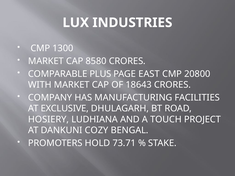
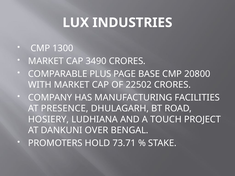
8580: 8580 -> 3490
EAST: EAST -> BASE
18643: 18643 -> 22502
EXCLUSIVE: EXCLUSIVE -> PRESENCE
COZY: COZY -> OVER
